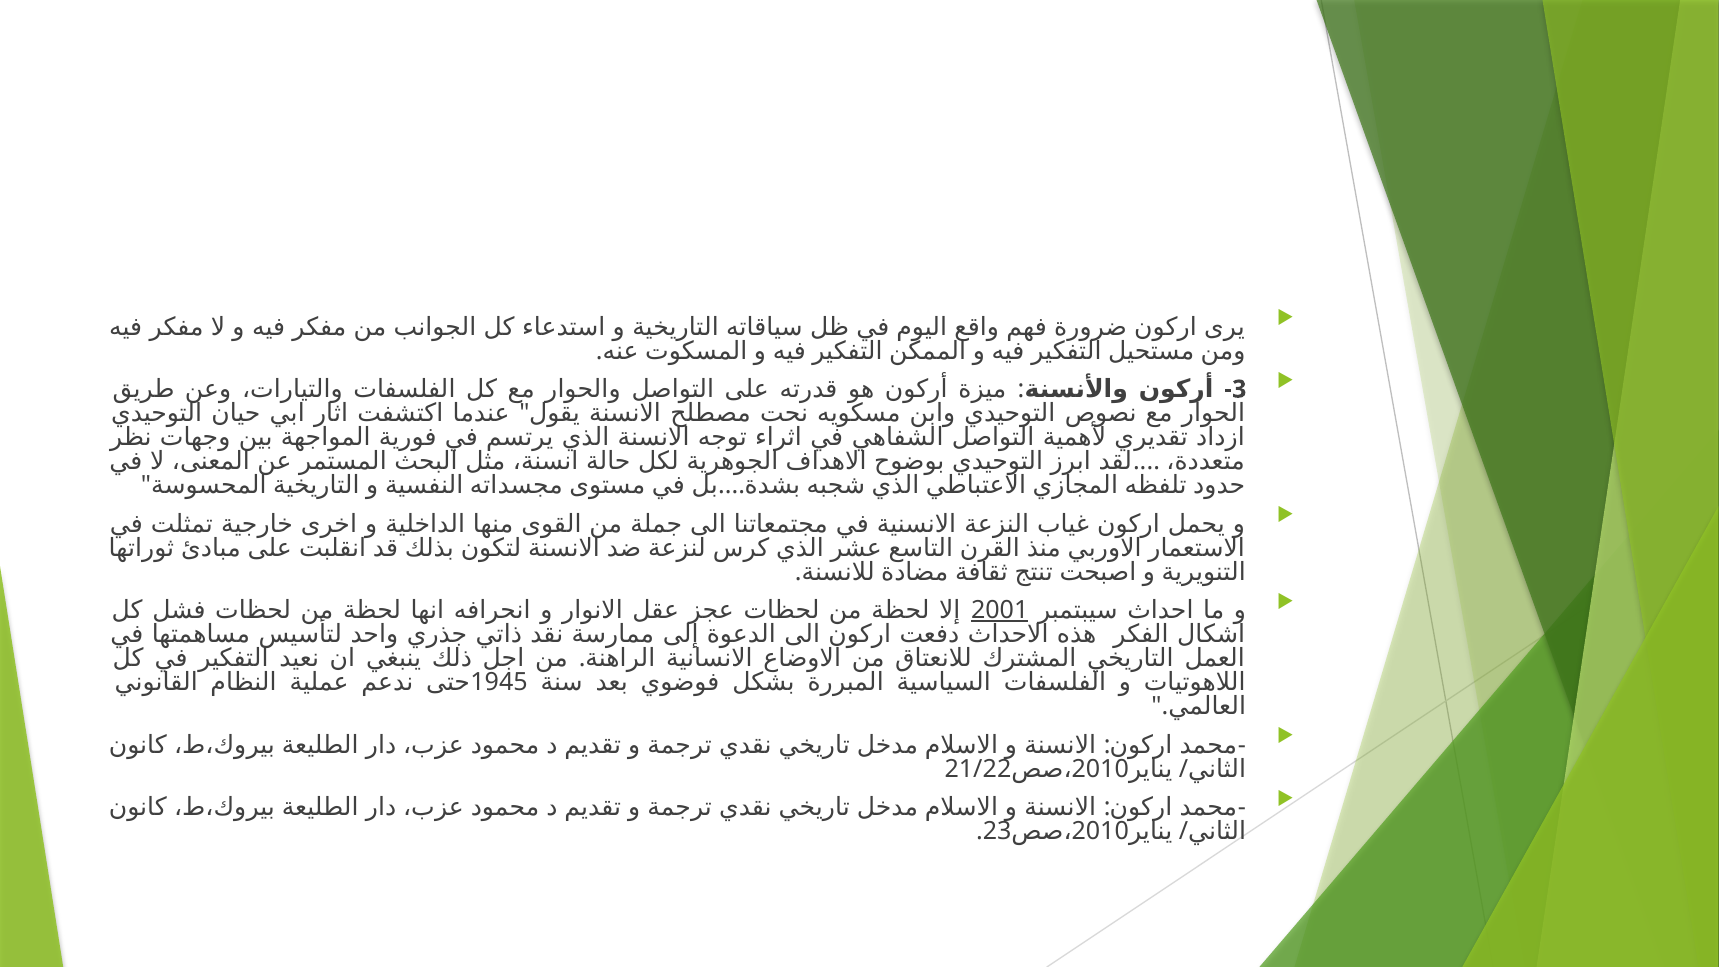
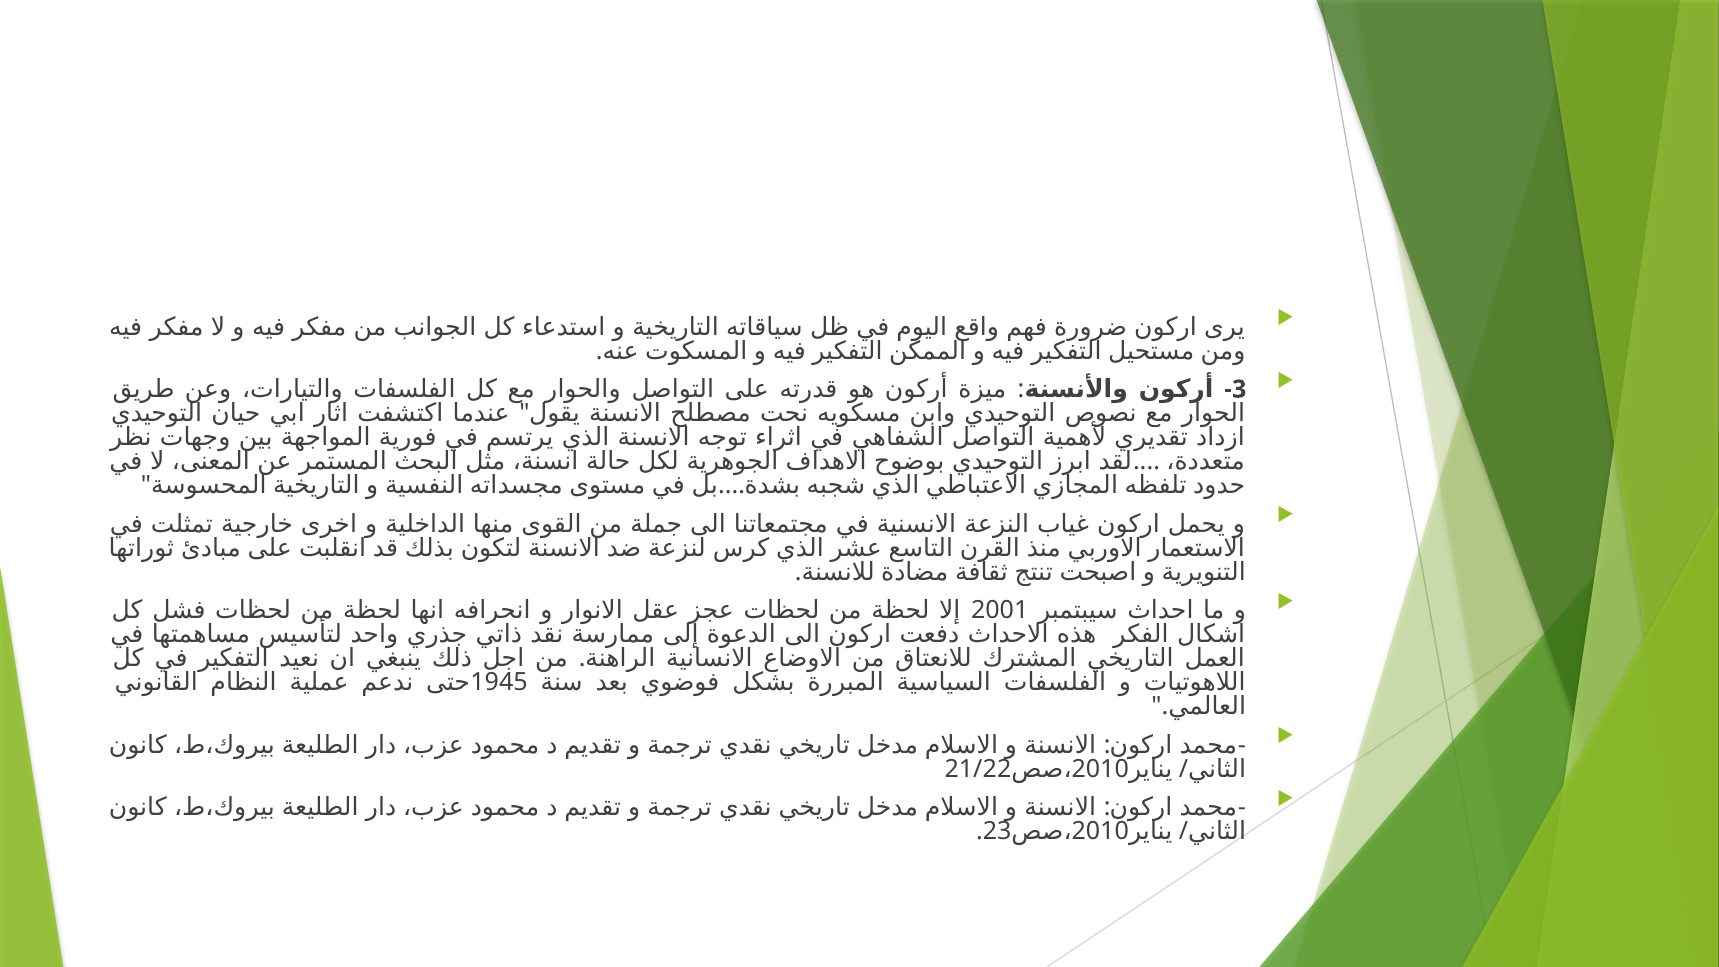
2001 underline: present -> none
